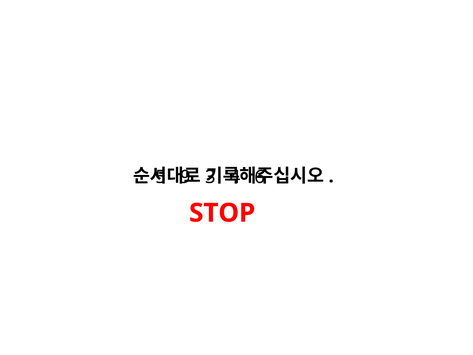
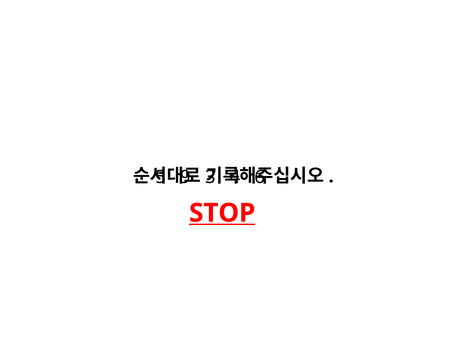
STOP underline: none -> present
